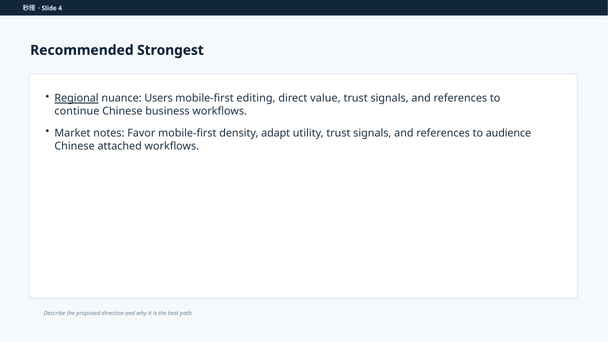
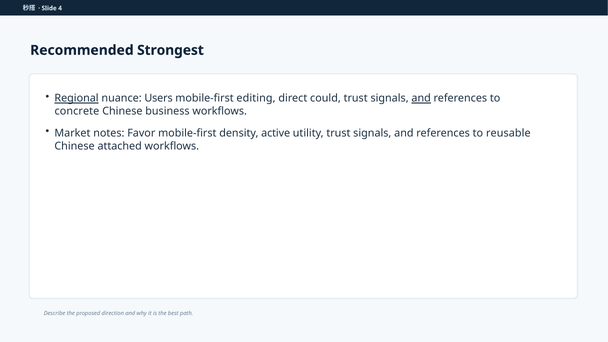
value: value -> could
and at (421, 98) underline: none -> present
continue: continue -> concrete
adapt: adapt -> active
audience: audience -> reusable
